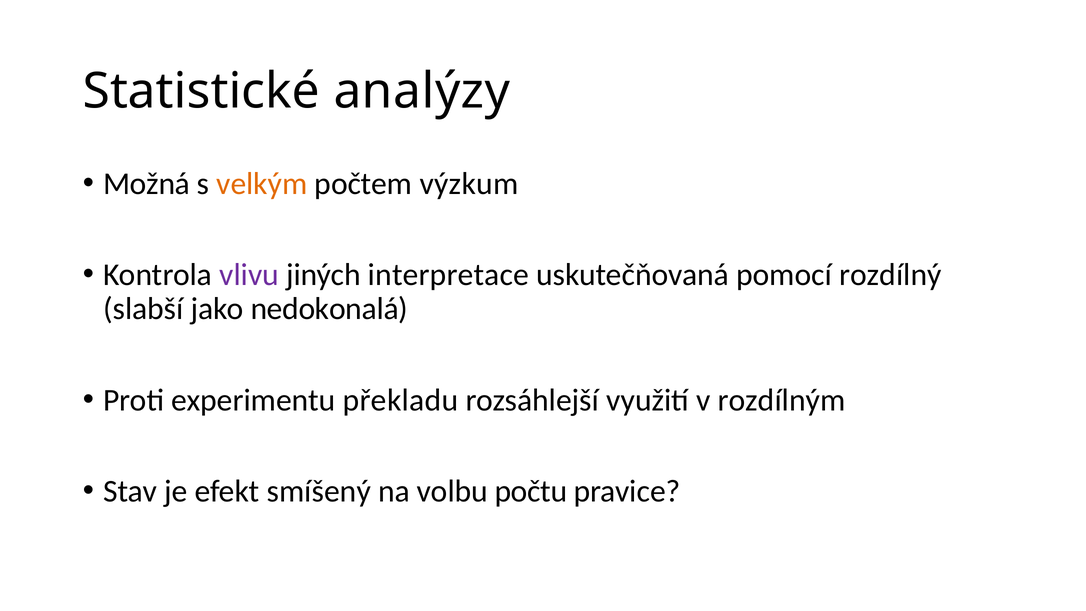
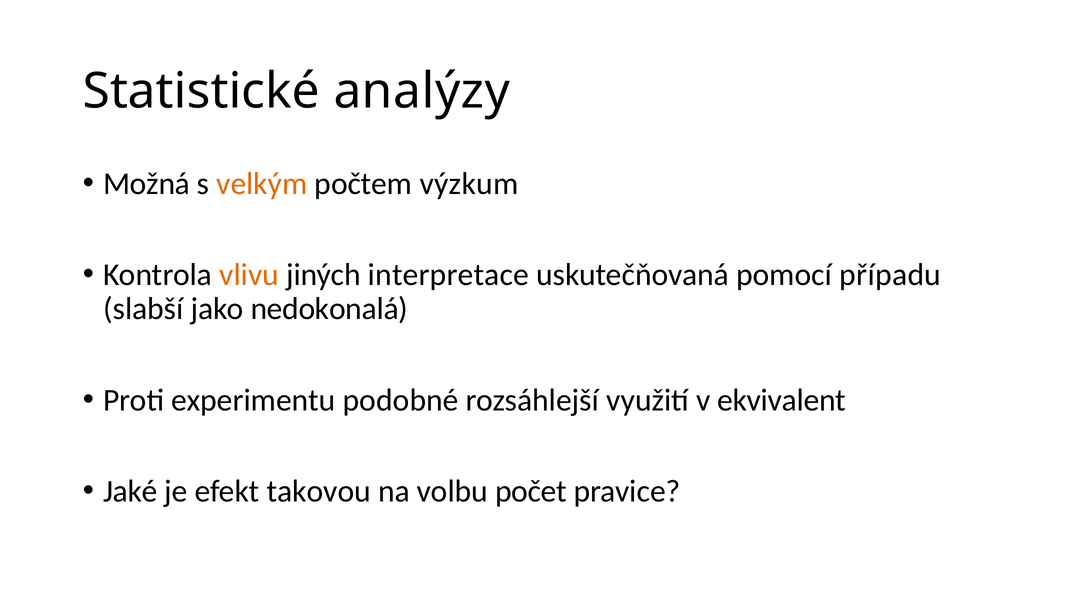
vlivu colour: purple -> orange
rozdílný: rozdílný -> případu
překladu: překladu -> podobné
rozdílným: rozdílným -> ekvivalent
Stav: Stav -> Jaké
smíšený: smíšený -> takovou
počtu: počtu -> počet
